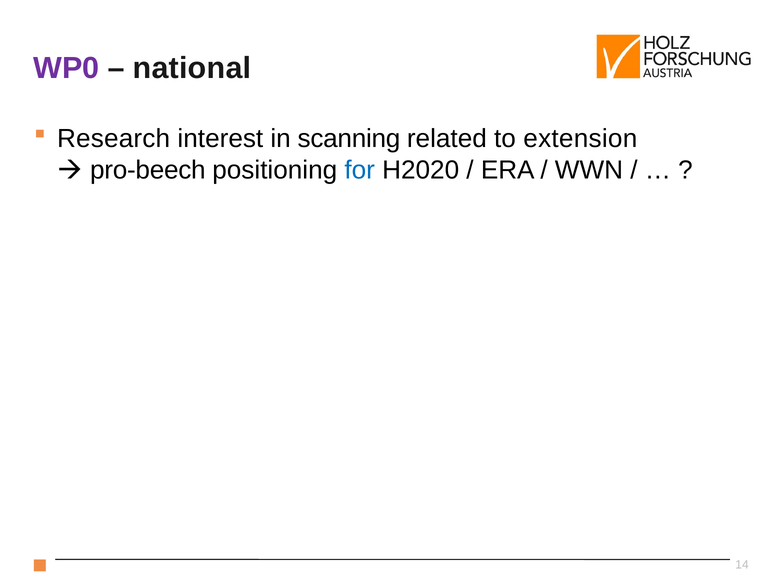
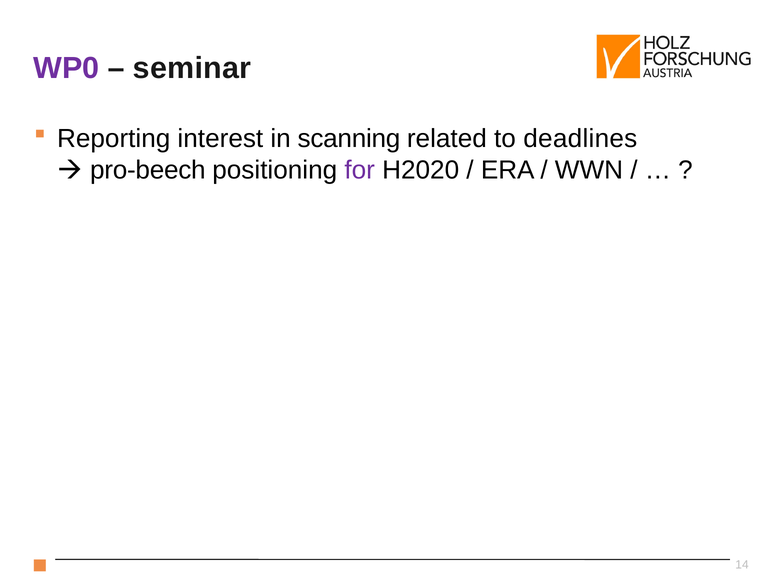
national: national -> seminar
Research: Research -> Reporting
extension: extension -> deadlines
for colour: blue -> purple
